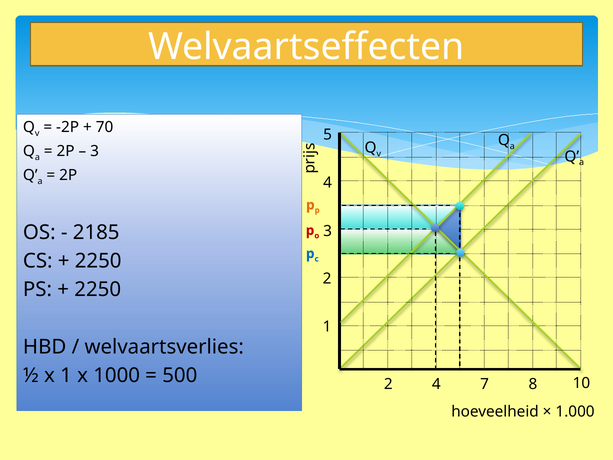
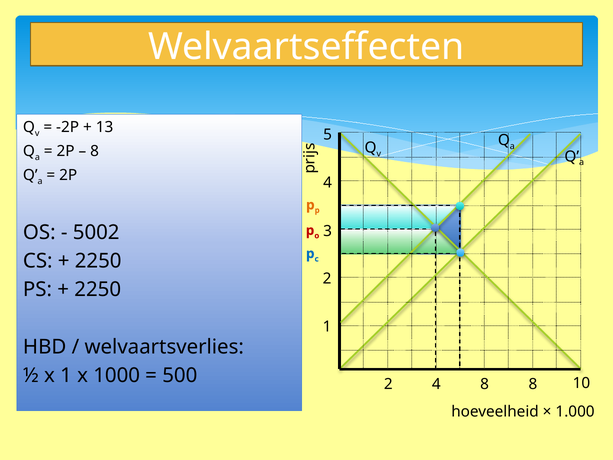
70: 70 -> 13
3 at (95, 151): 3 -> 8
2185: 2185 -> 5002
4 7: 7 -> 8
